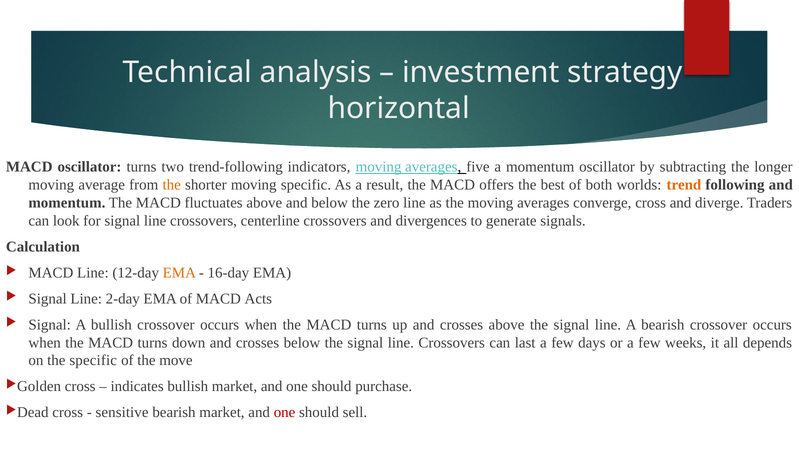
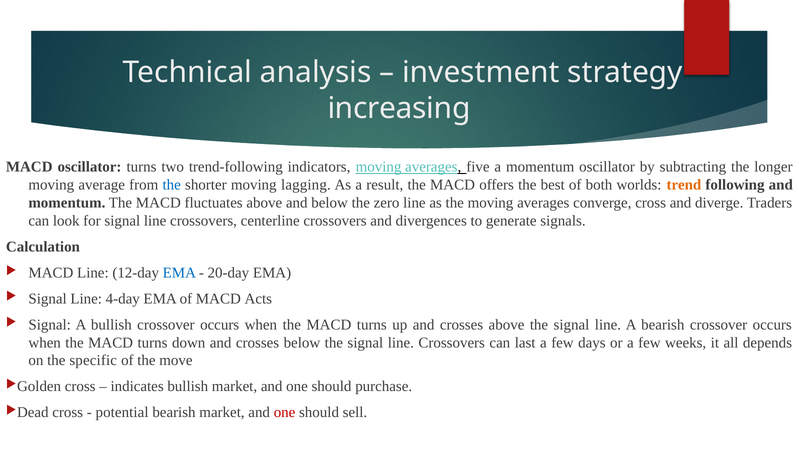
horizontal: horizontal -> increasing
the at (172, 185) colour: orange -> blue
moving specific: specific -> lagging
EMA at (179, 273) colour: orange -> blue
16-day: 16-day -> 20-day
2-day: 2-day -> 4-day
sensitive: sensitive -> potential
